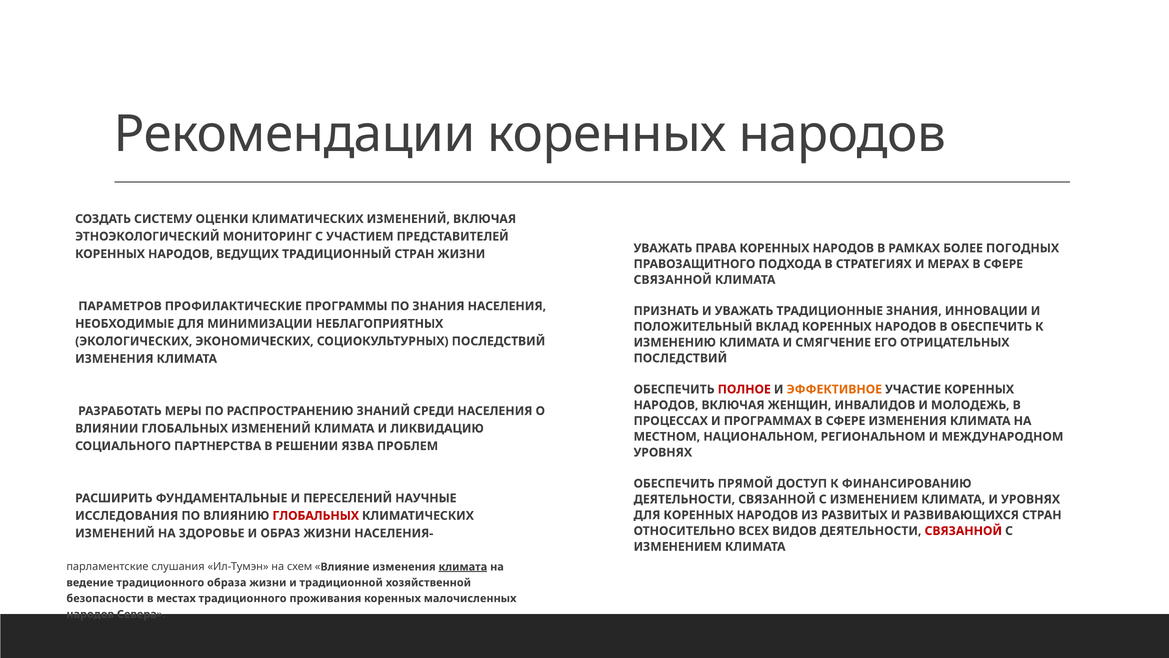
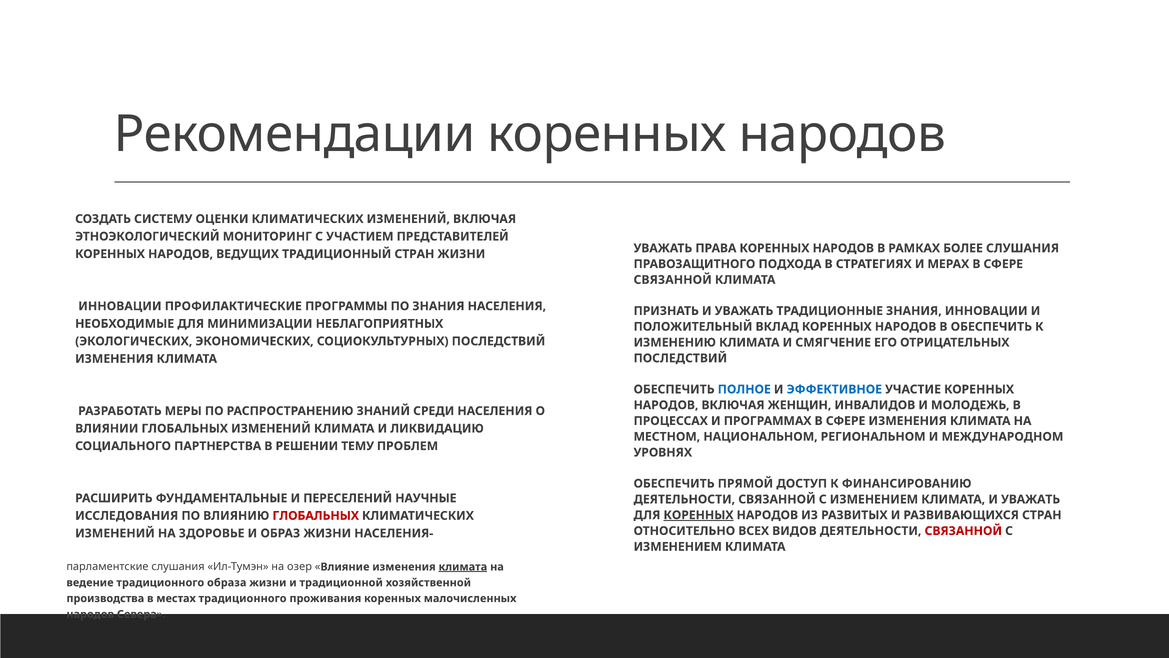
БОЛЕЕ ПОГОДНЫХ: ПОГОДНЫХ -> СЛУШАНИЯ
ПАРАМЕТРОВ at (120, 306): ПАРАМЕТРОВ -> ИННОВАЦИИ
ПОЛНОЕ colour: red -> blue
ЭФФЕКТИВНОЕ colour: orange -> blue
ЯЗВА: ЯЗВА -> ТЕМУ
КЛИМАТА И УРОВНЯХ: УРОВНЯХ -> УВАЖАТЬ
КОРЕННЫХ at (698, 515) underline: none -> present
схем: схем -> озер
безопасности: безопасности -> производства
